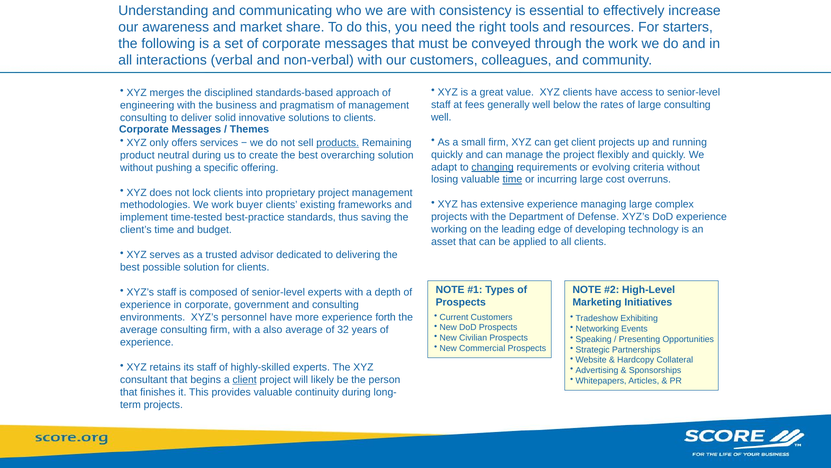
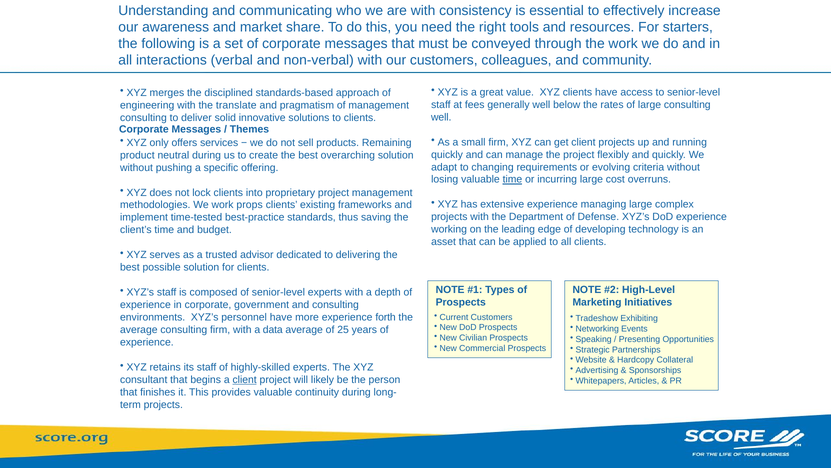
business: business -> translate
products underline: present -> none
changing underline: present -> none
buyer: buyer -> props
also: also -> data
32: 32 -> 25
